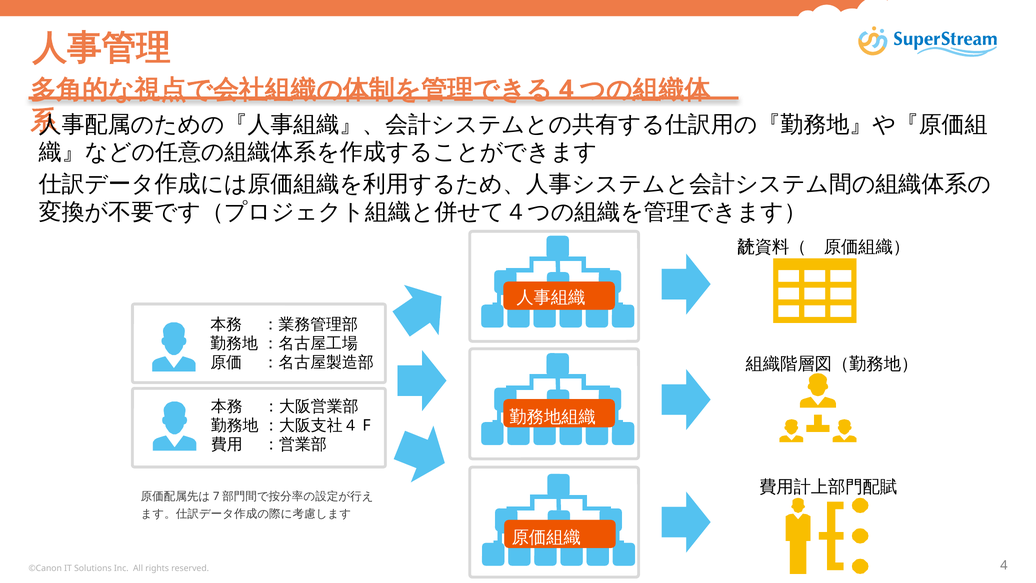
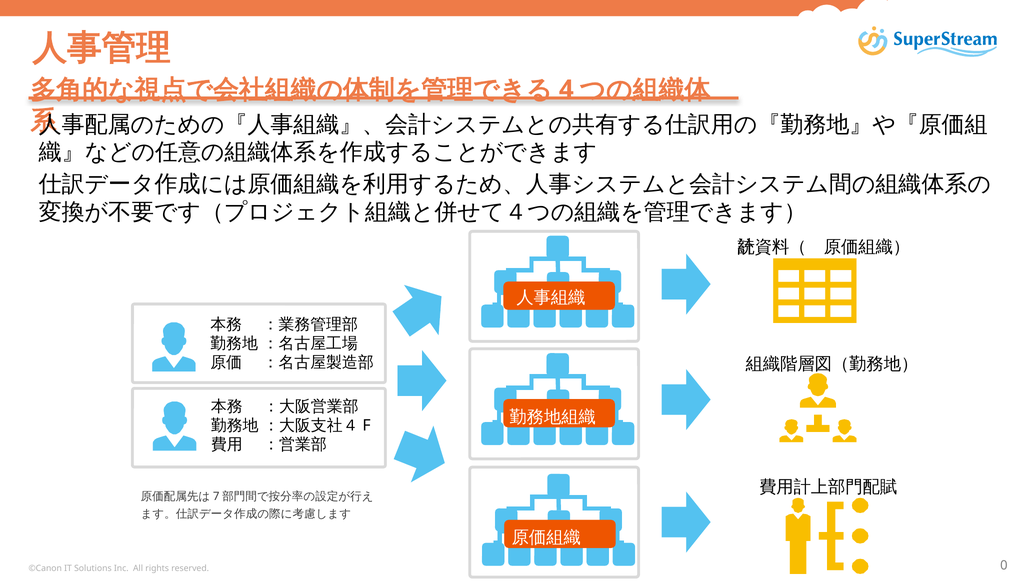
reserved 4: 4 -> 0
